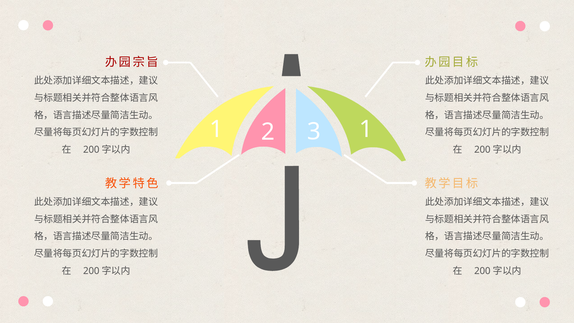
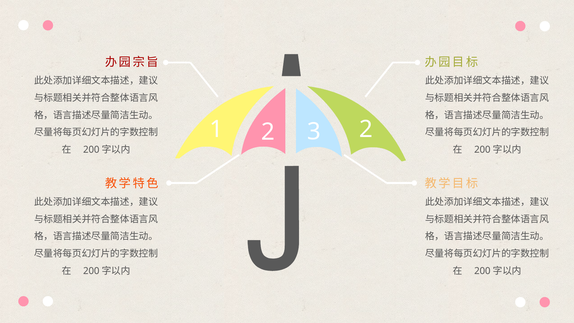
1 1: 1 -> 2
